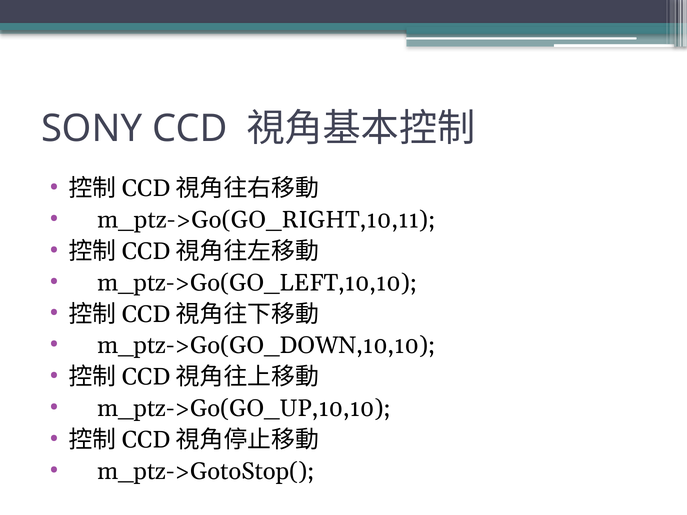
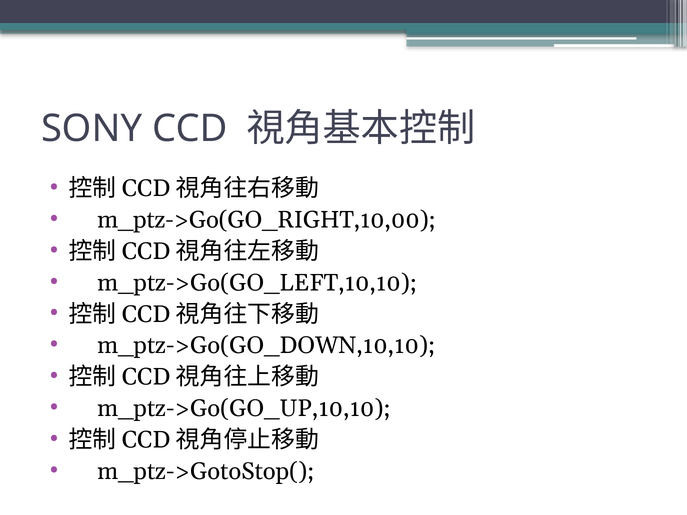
m_ptz->Go(GO_RIGHT,10,11: m_ptz->Go(GO_RIGHT,10,11 -> m_ptz->Go(GO_RIGHT,10,00
